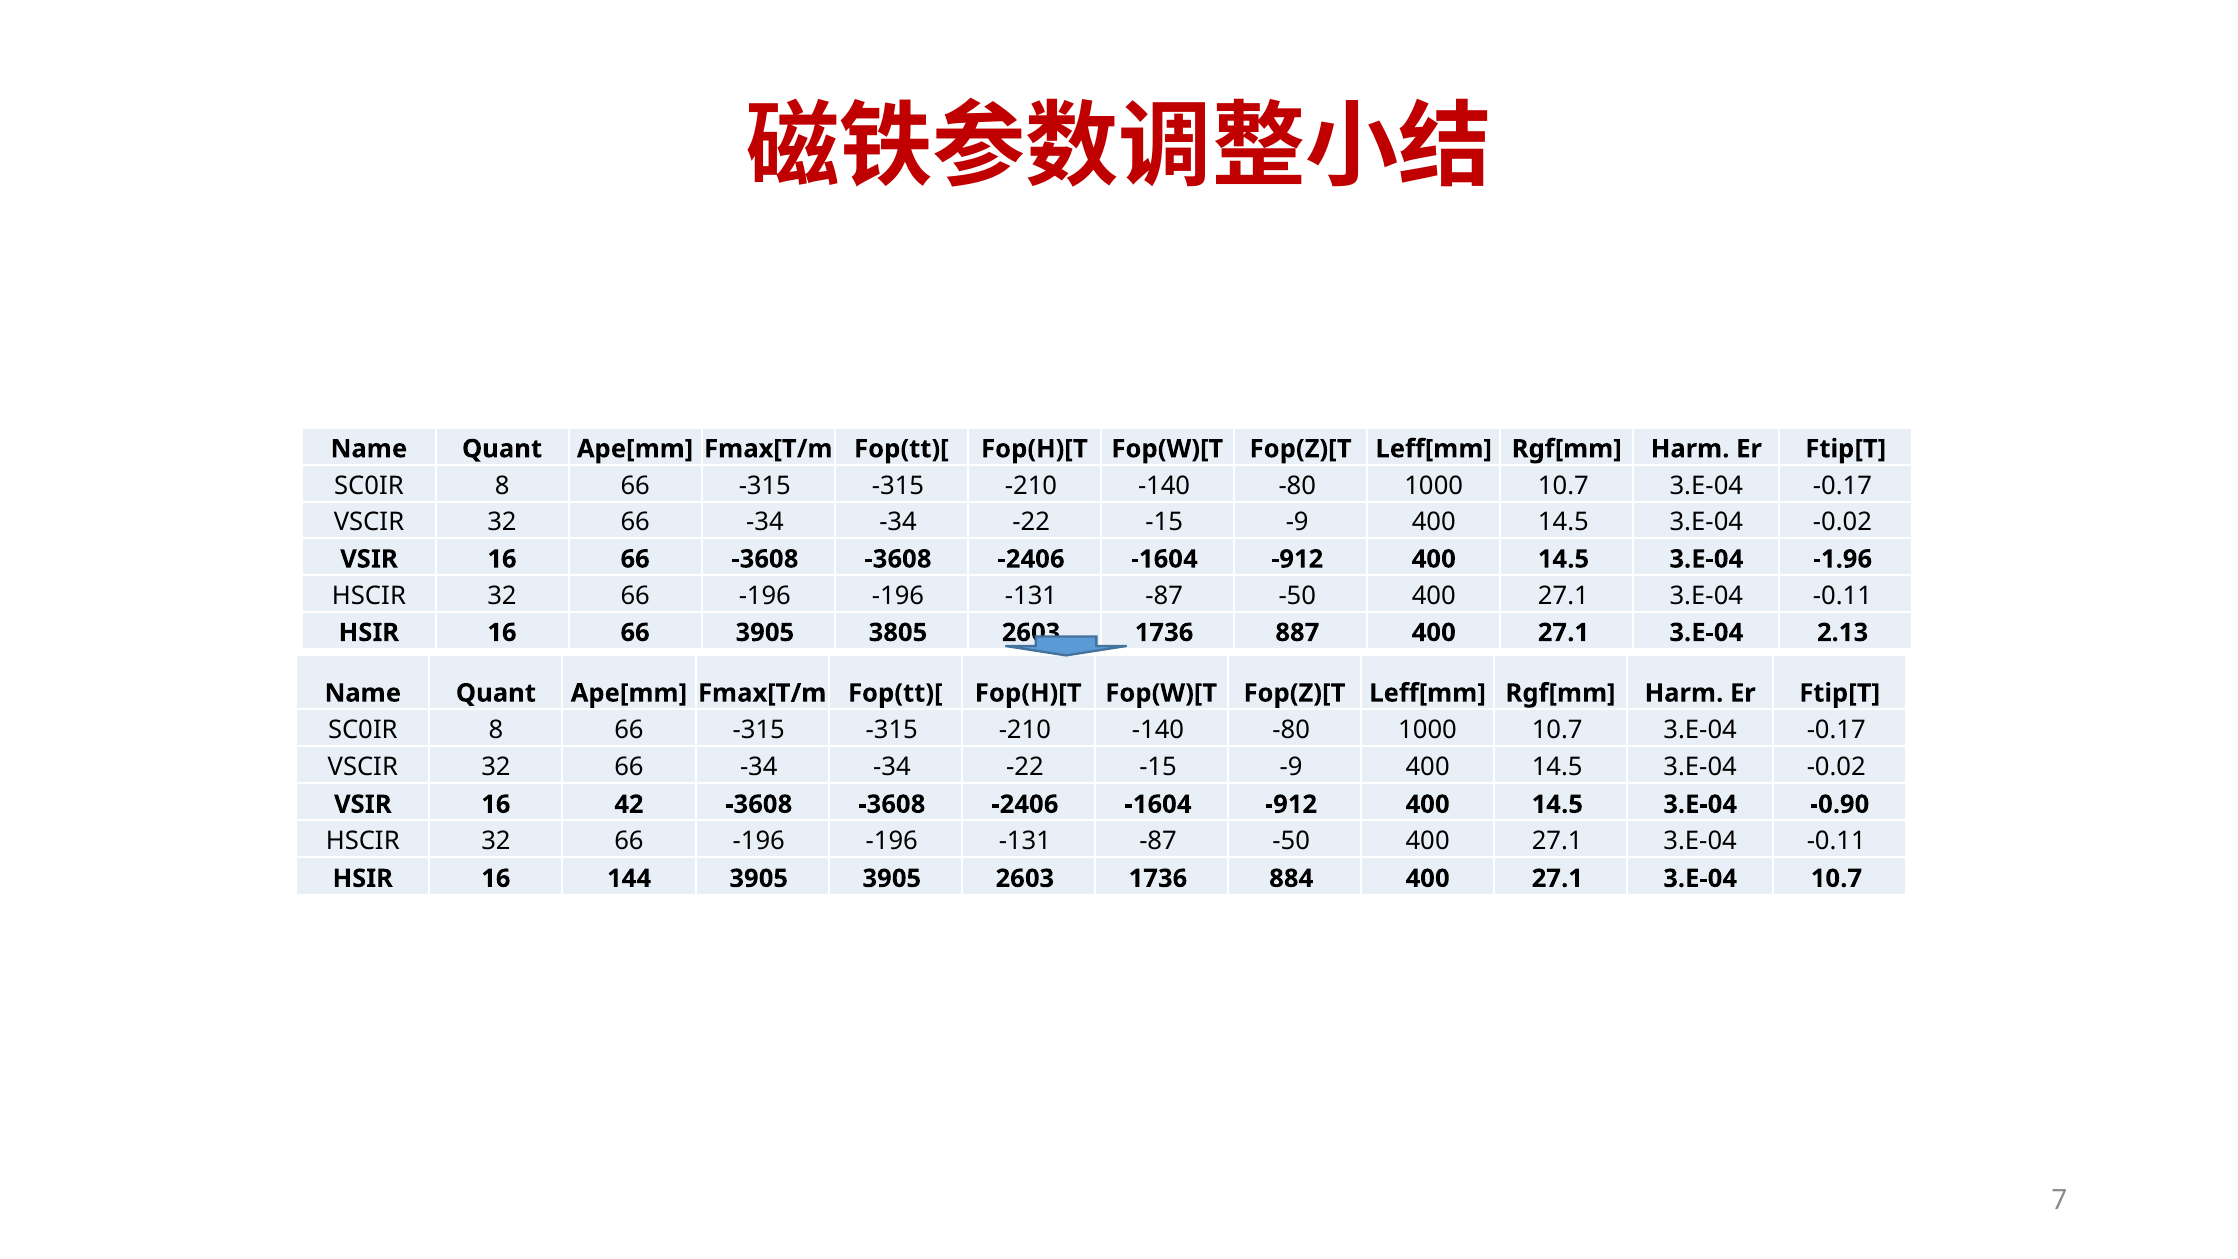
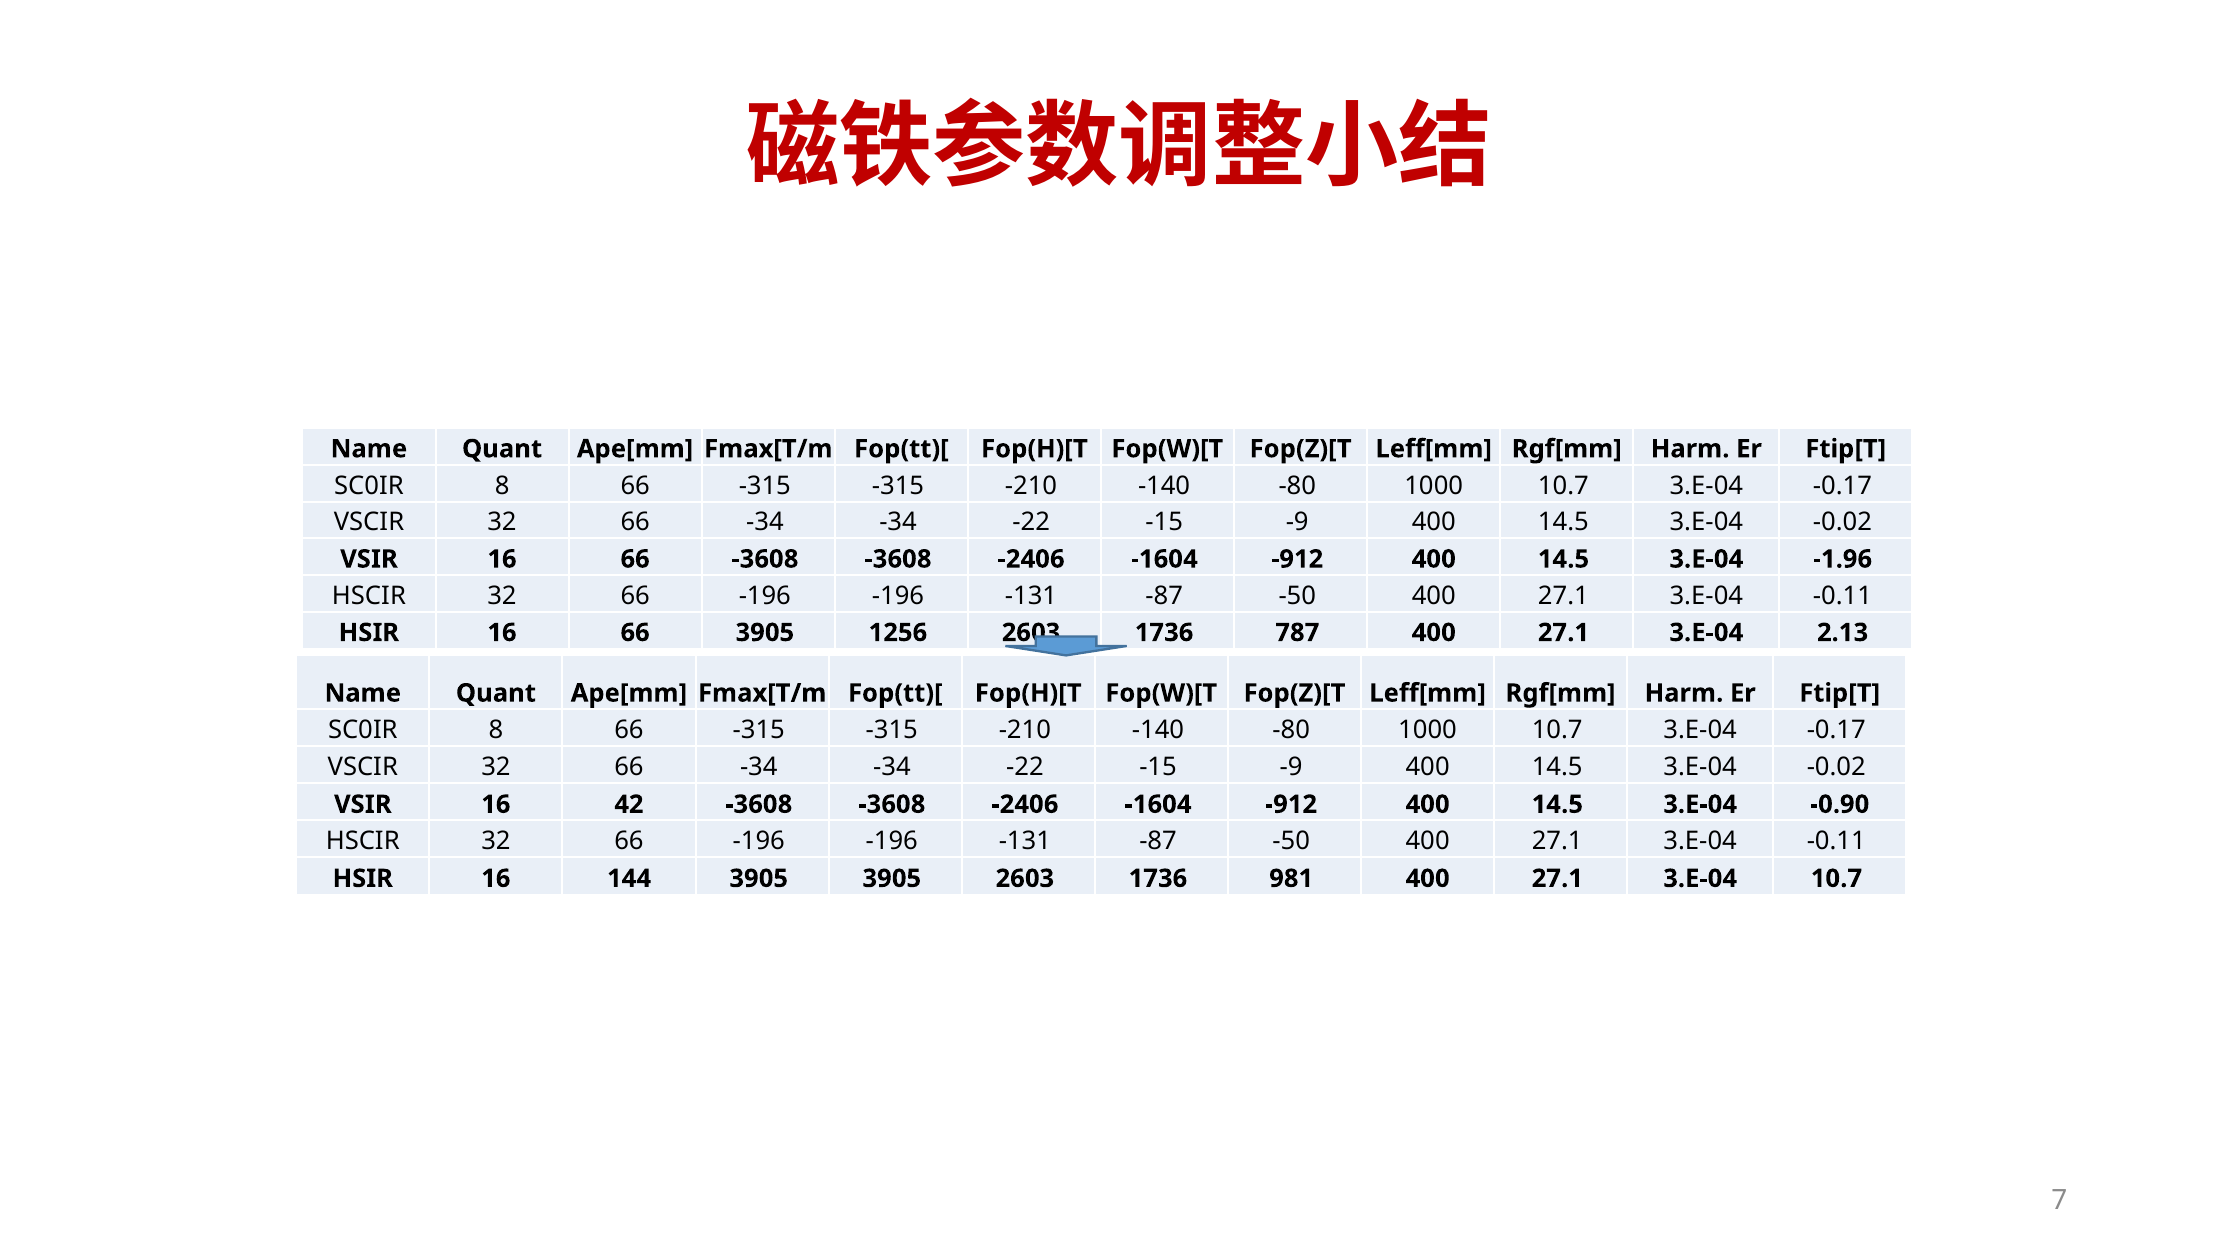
3805: 3805 -> 1256
887: 887 -> 787
884: 884 -> 981
